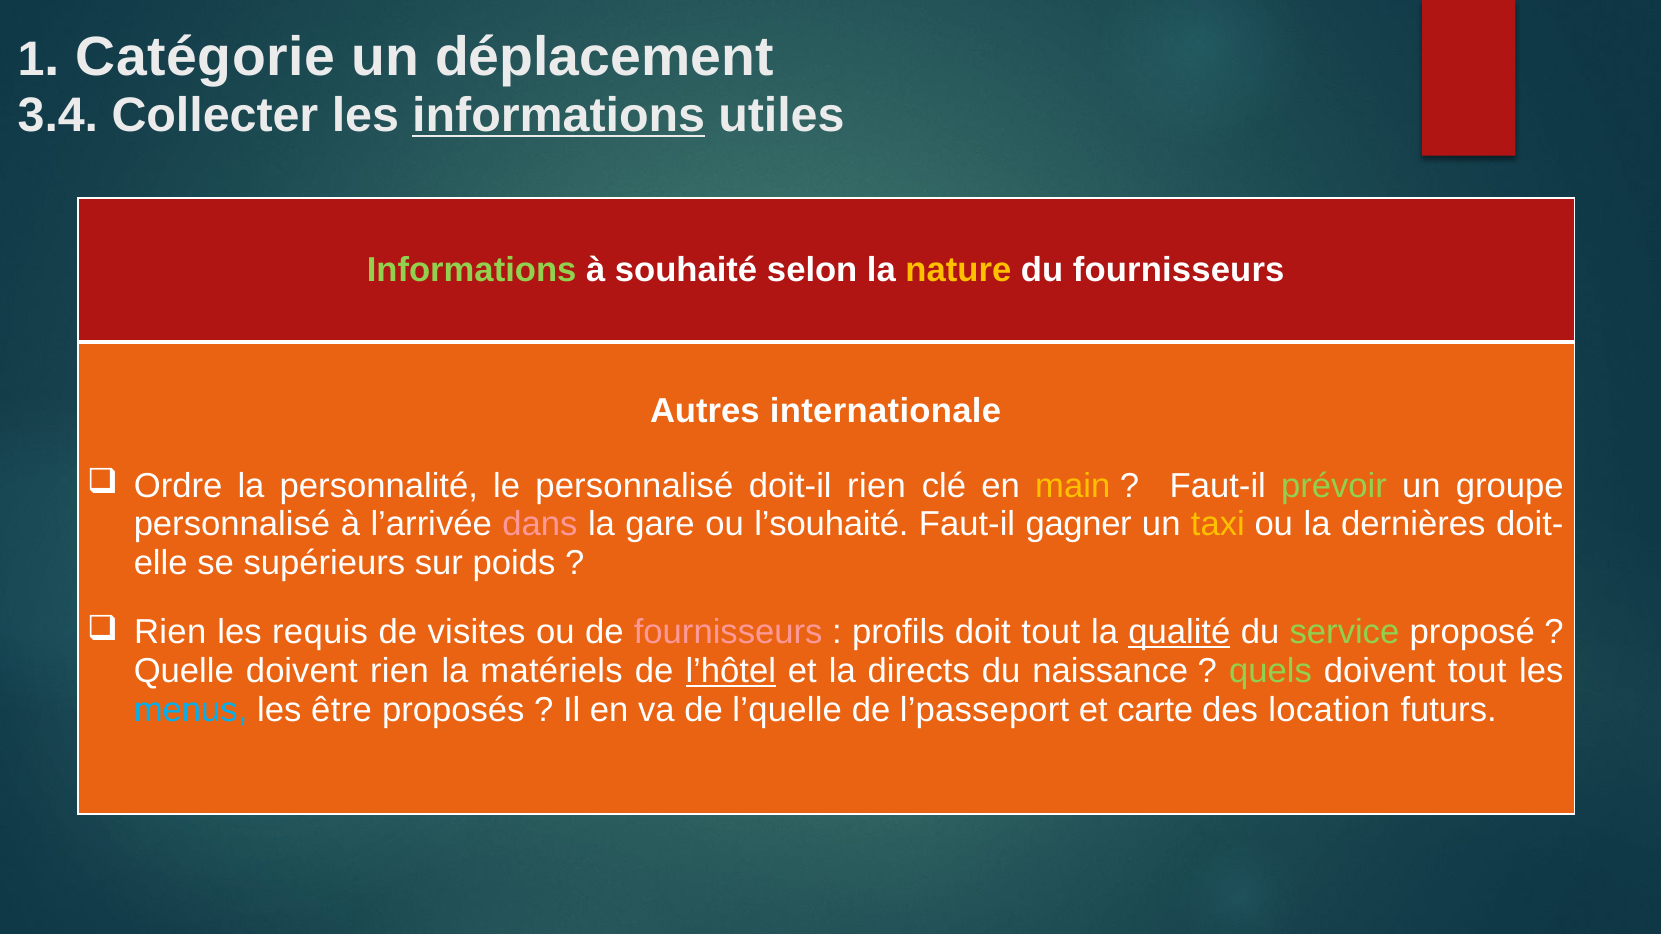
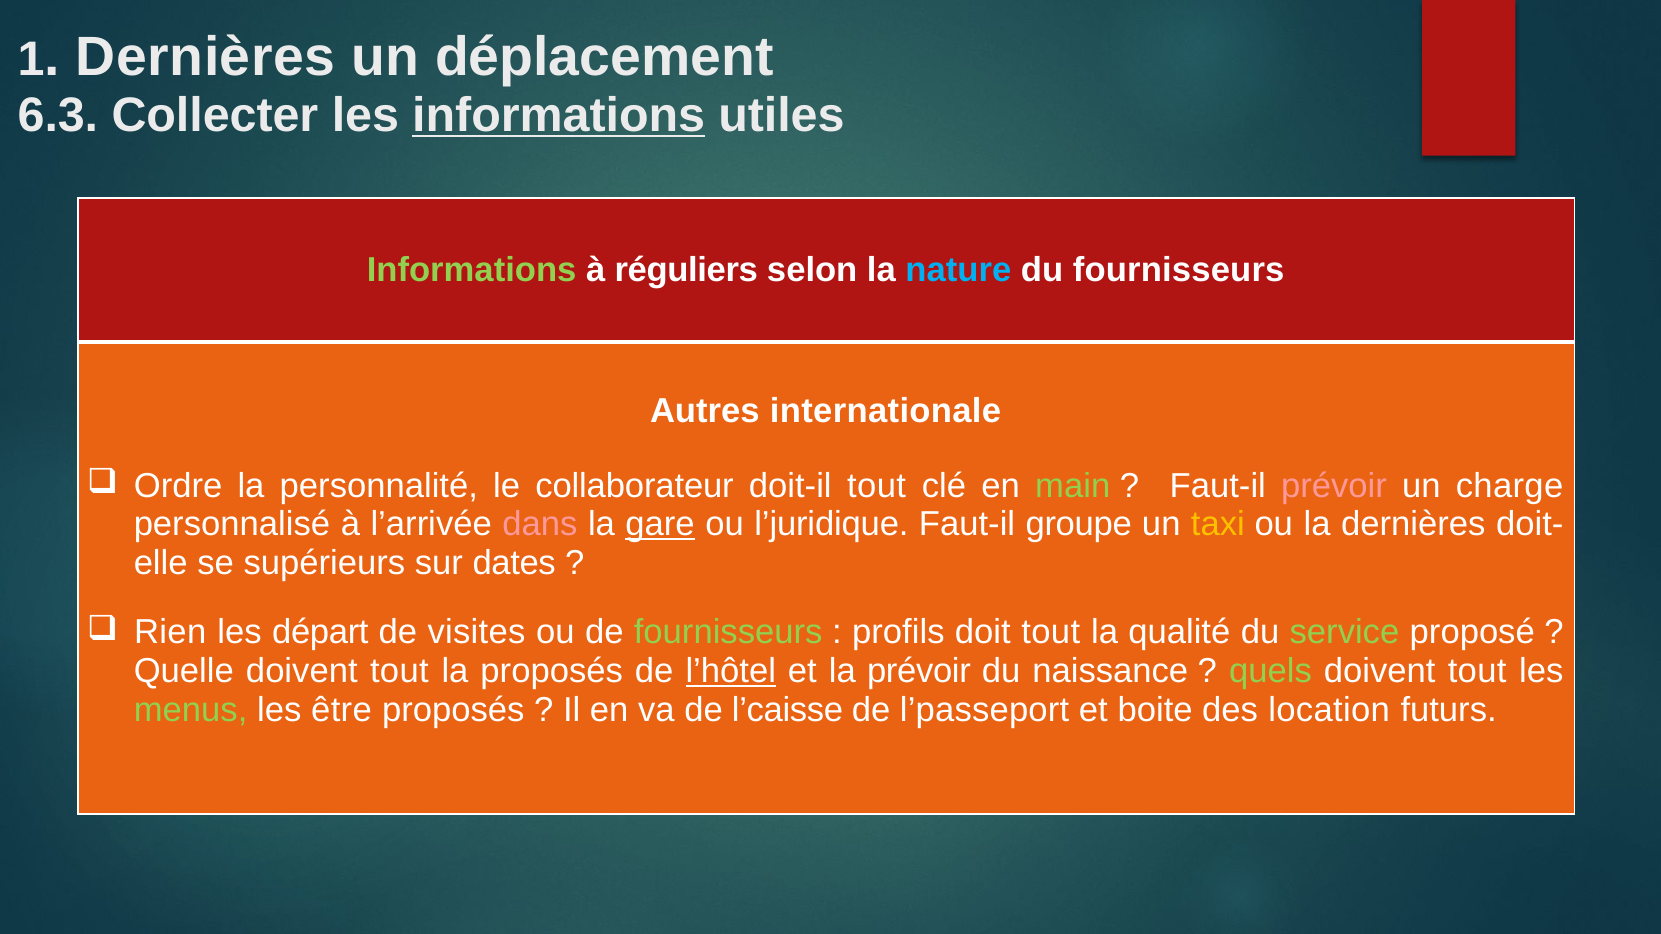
Catégorie at (206, 57): Catégorie -> Dernières
3.4: 3.4 -> 6.3
souhaité: souhaité -> réguliers
nature colour: yellow -> light blue
le personnalisé: personnalisé -> collaborateur
doit-il rien: rien -> tout
main colour: yellow -> light green
prévoir at (1334, 486) colour: light green -> pink
groupe: groupe -> charge
gare underline: none -> present
l’souhaité: l’souhaité -> l’juridique
gagner: gagner -> groupe
poids: poids -> dates
requis: requis -> départ
fournisseurs at (728, 633) colour: pink -> light green
qualité underline: present -> none
Quelle doivent rien: rien -> tout
la matériels: matériels -> proposés
la directs: directs -> prévoir
menus colour: light blue -> light green
l’quelle: l’quelle -> l’caisse
carte: carte -> boite
